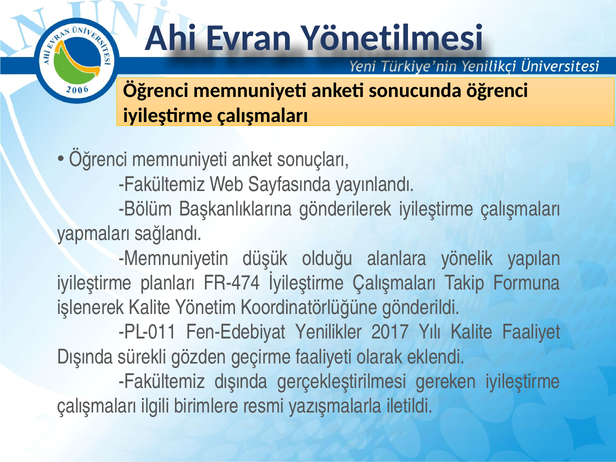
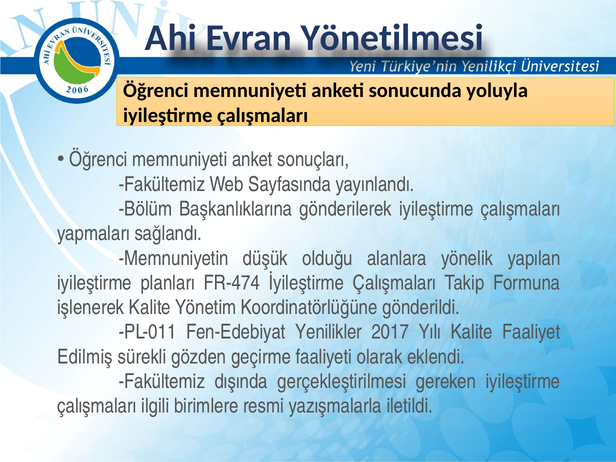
sonucunda öğrenci: öğrenci -> yoluyla
Dışında at (85, 357): Dışında -> Edilmiş
